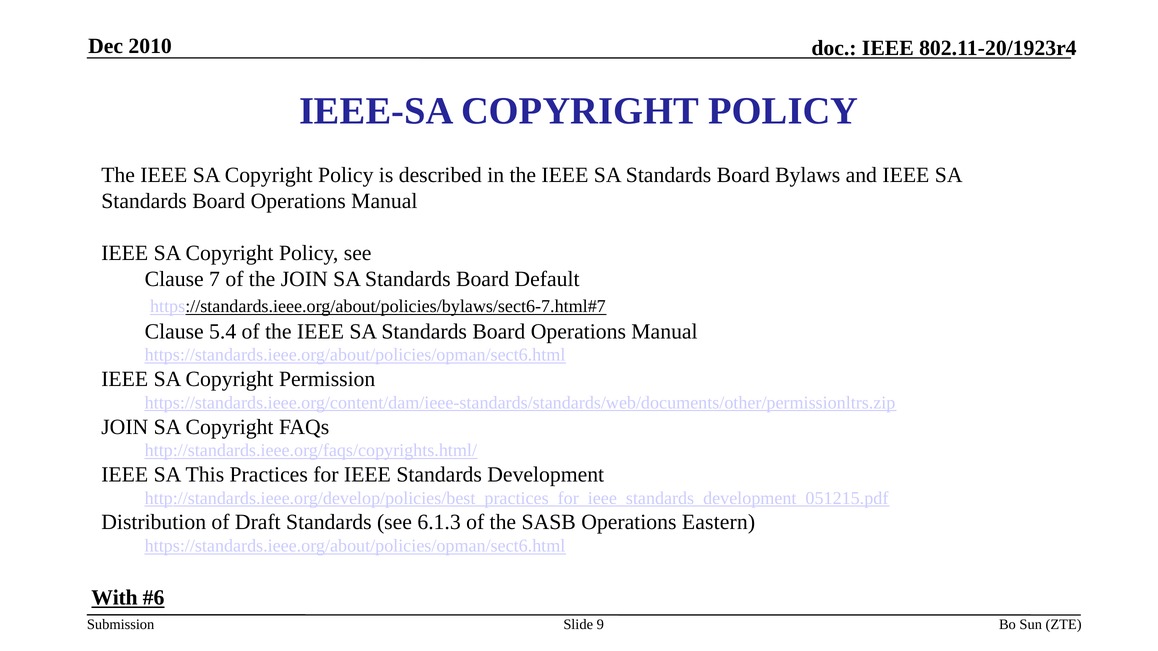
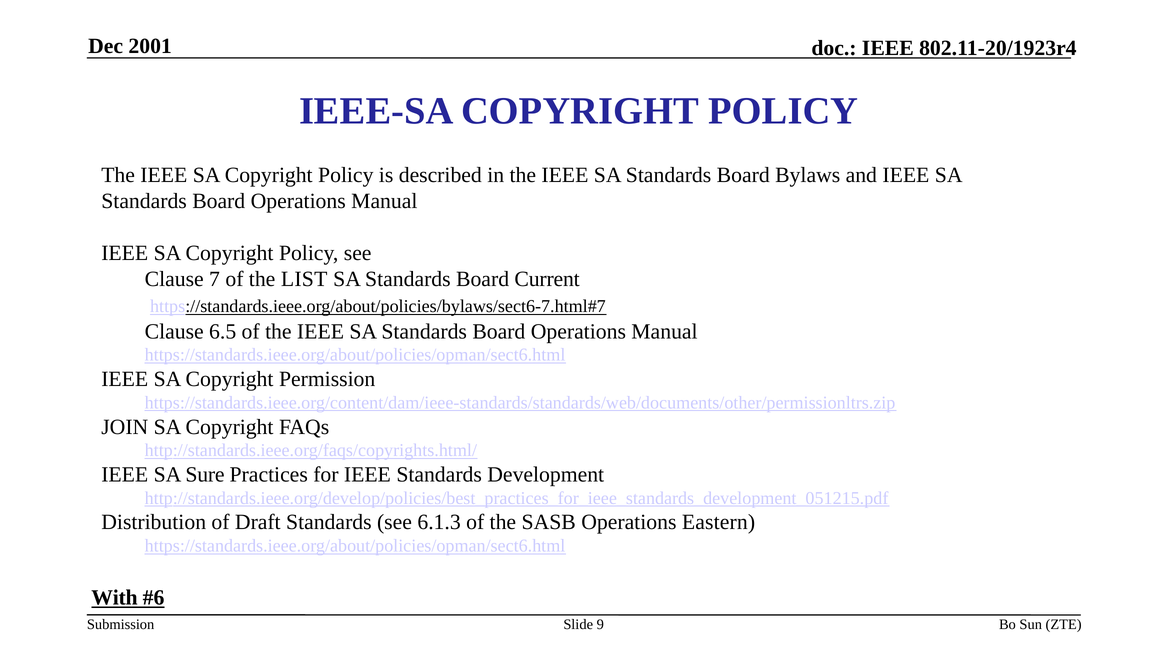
2010: 2010 -> 2001
the JOIN: JOIN -> LIST
Default: Default -> Current
5.4: 5.4 -> 6.5
This: This -> Sure
